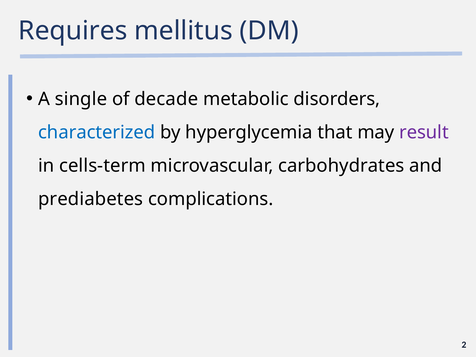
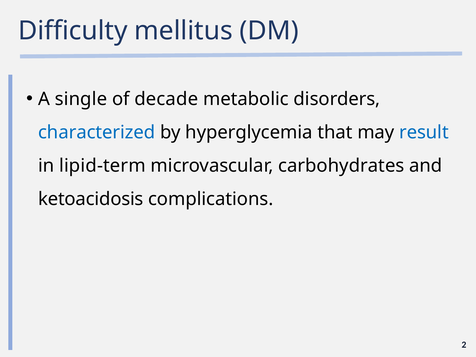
Requires: Requires -> Difficulty
result colour: purple -> blue
cells-term: cells-term -> lipid-term
prediabetes: prediabetes -> ketoacidosis
